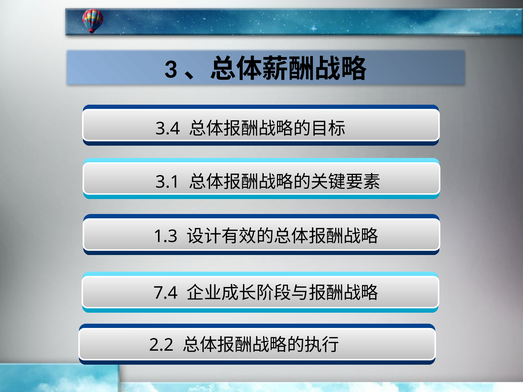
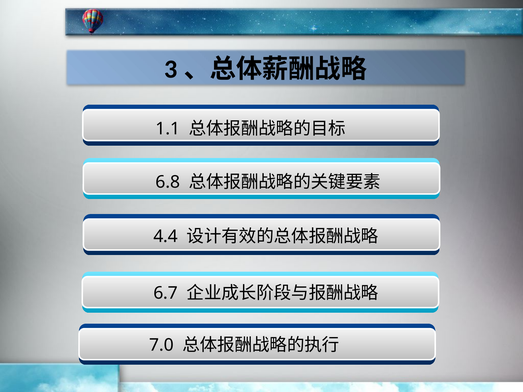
3.4: 3.4 -> 1.1
3.1: 3.1 -> 6.8
1.3: 1.3 -> 4.4
7.4: 7.4 -> 6.7
2.2: 2.2 -> 7.0
